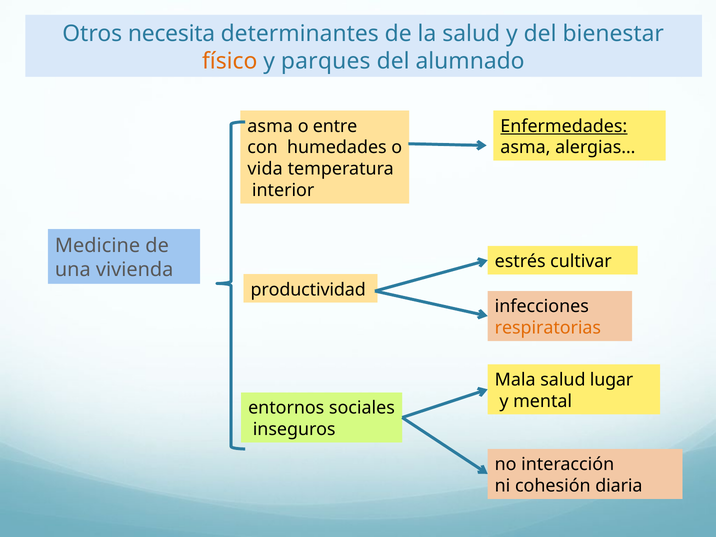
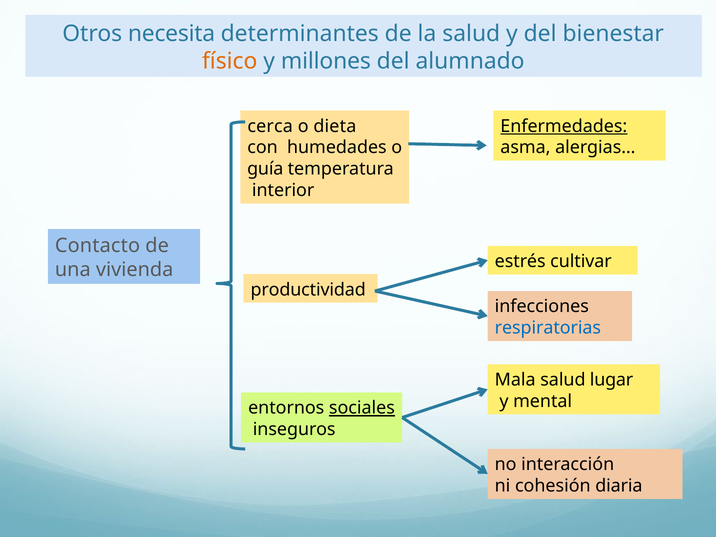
parques: parques -> millones
asma at (270, 126): asma -> cerca
entre: entre -> dieta
vida: vida -> guía
Medicine: Medicine -> Contacto
respiratorias colour: orange -> blue
sociales underline: none -> present
